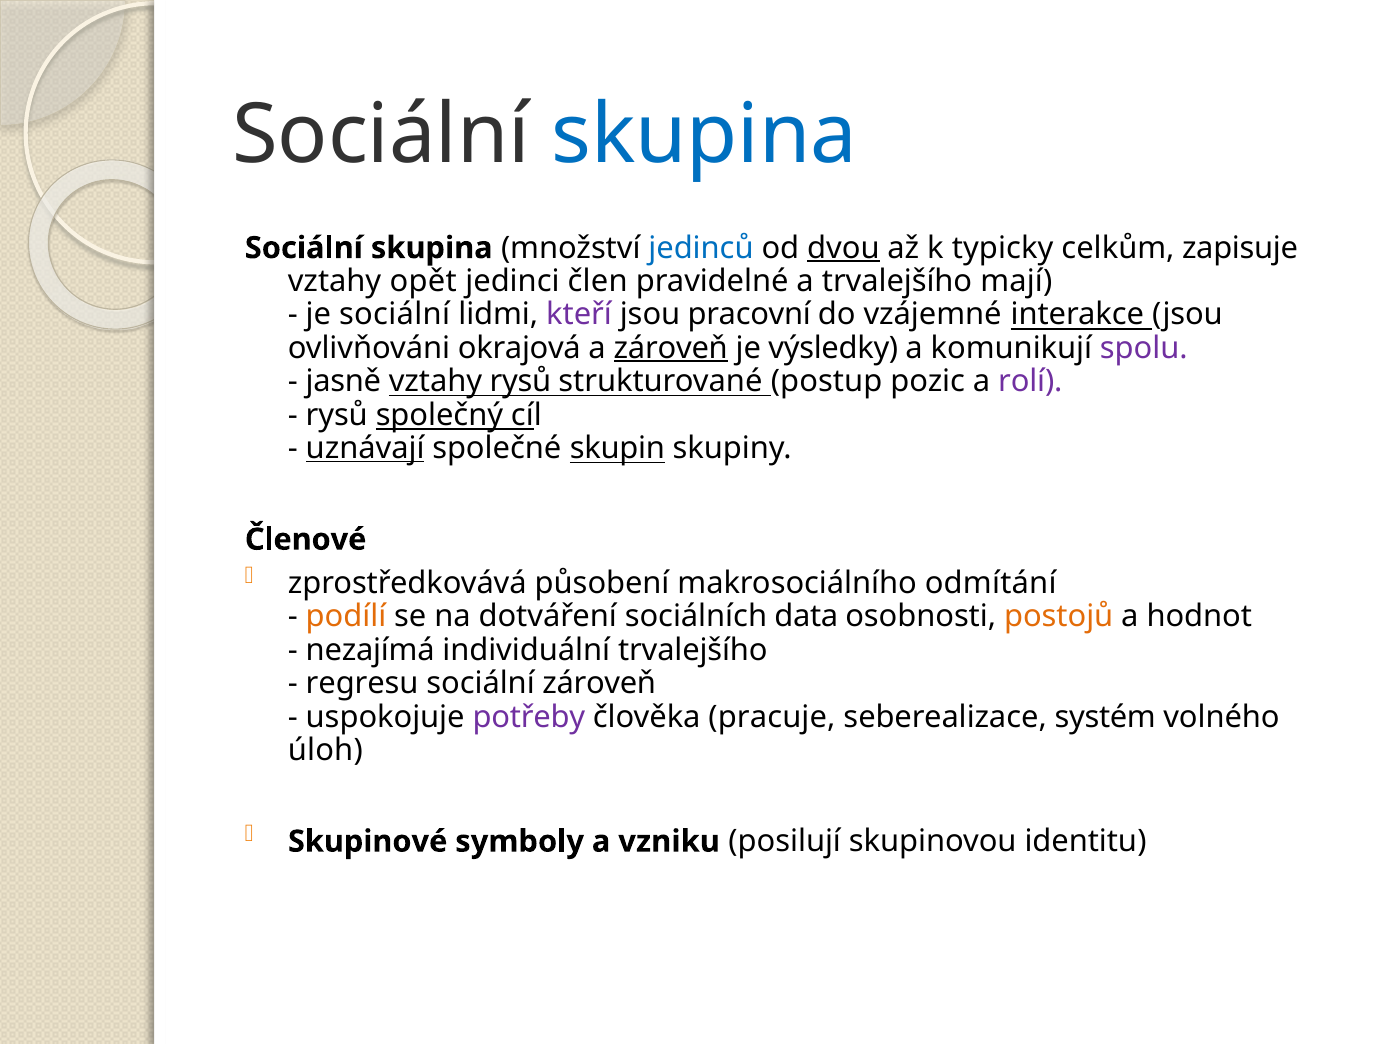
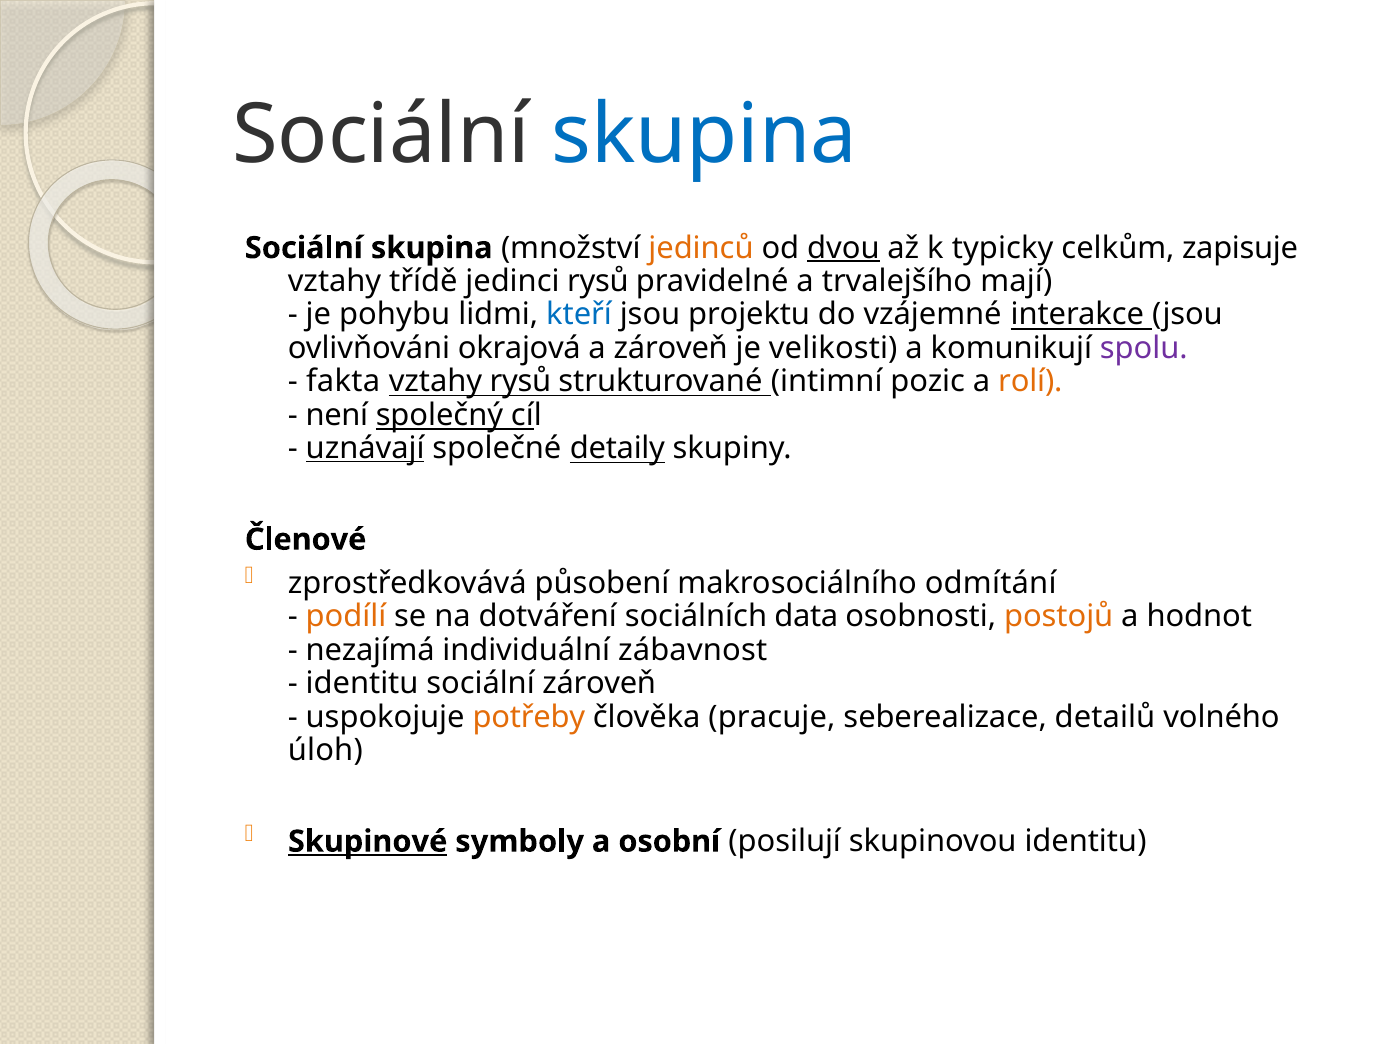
jedinců colour: blue -> orange
opět: opět -> třídě
jedinci člen: člen -> rysů
je sociální: sociální -> pohybu
kteří colour: purple -> blue
pracovní: pracovní -> projektu
zároveň at (671, 348) underline: present -> none
výsledky: výsledky -> velikosti
jasně: jasně -> fakta
postup: postup -> intimní
rolí colour: purple -> orange
rysů at (337, 415): rysů -> není
skupin: skupin -> detaily
individuální trvalejšího: trvalejšího -> zábavnost
regresu at (362, 683): regresu -> identitu
potřeby colour: purple -> orange
systém: systém -> detailů
Skupinové underline: none -> present
vzniku: vzniku -> osobní
